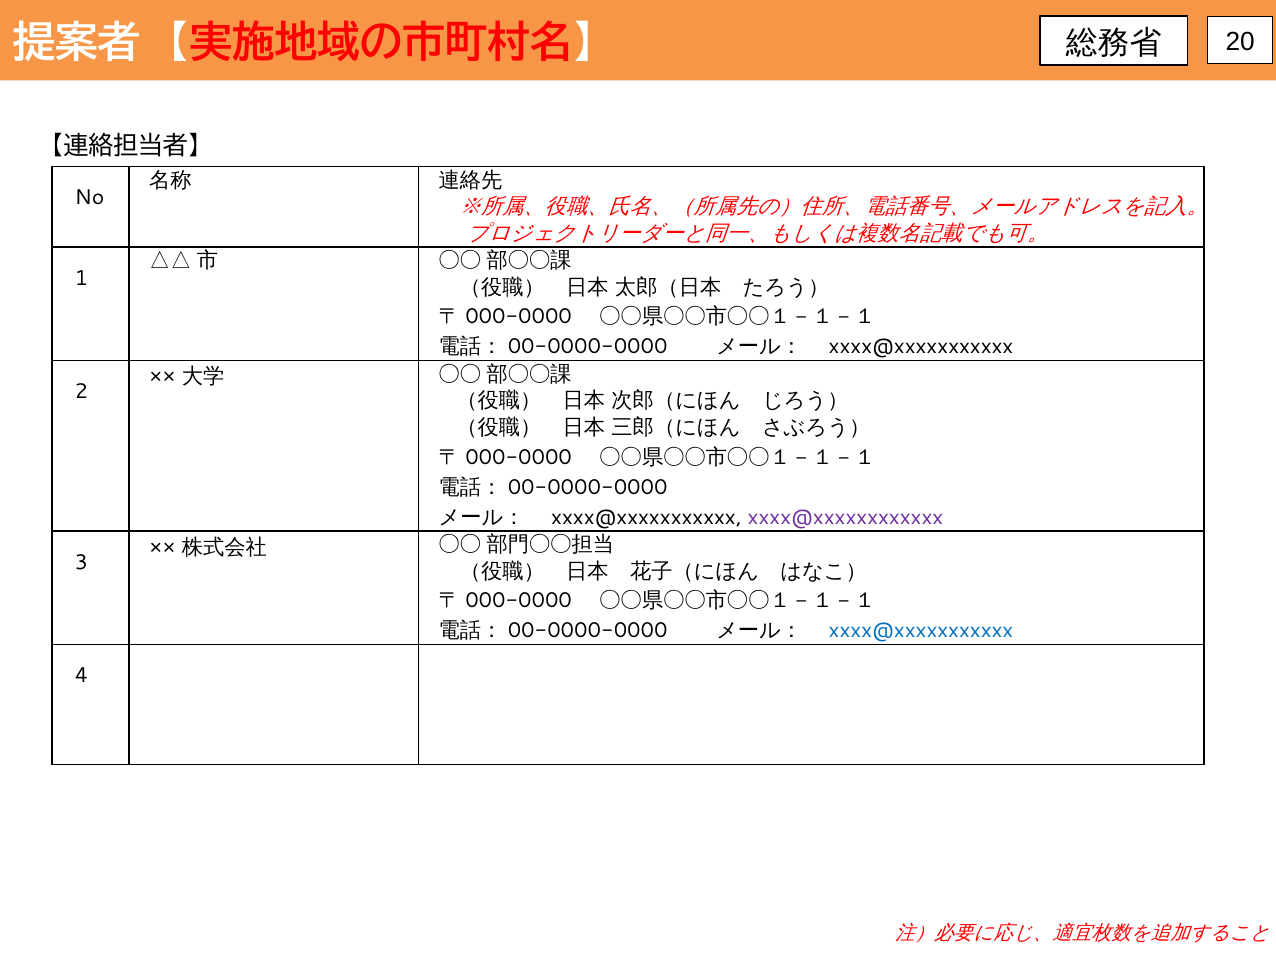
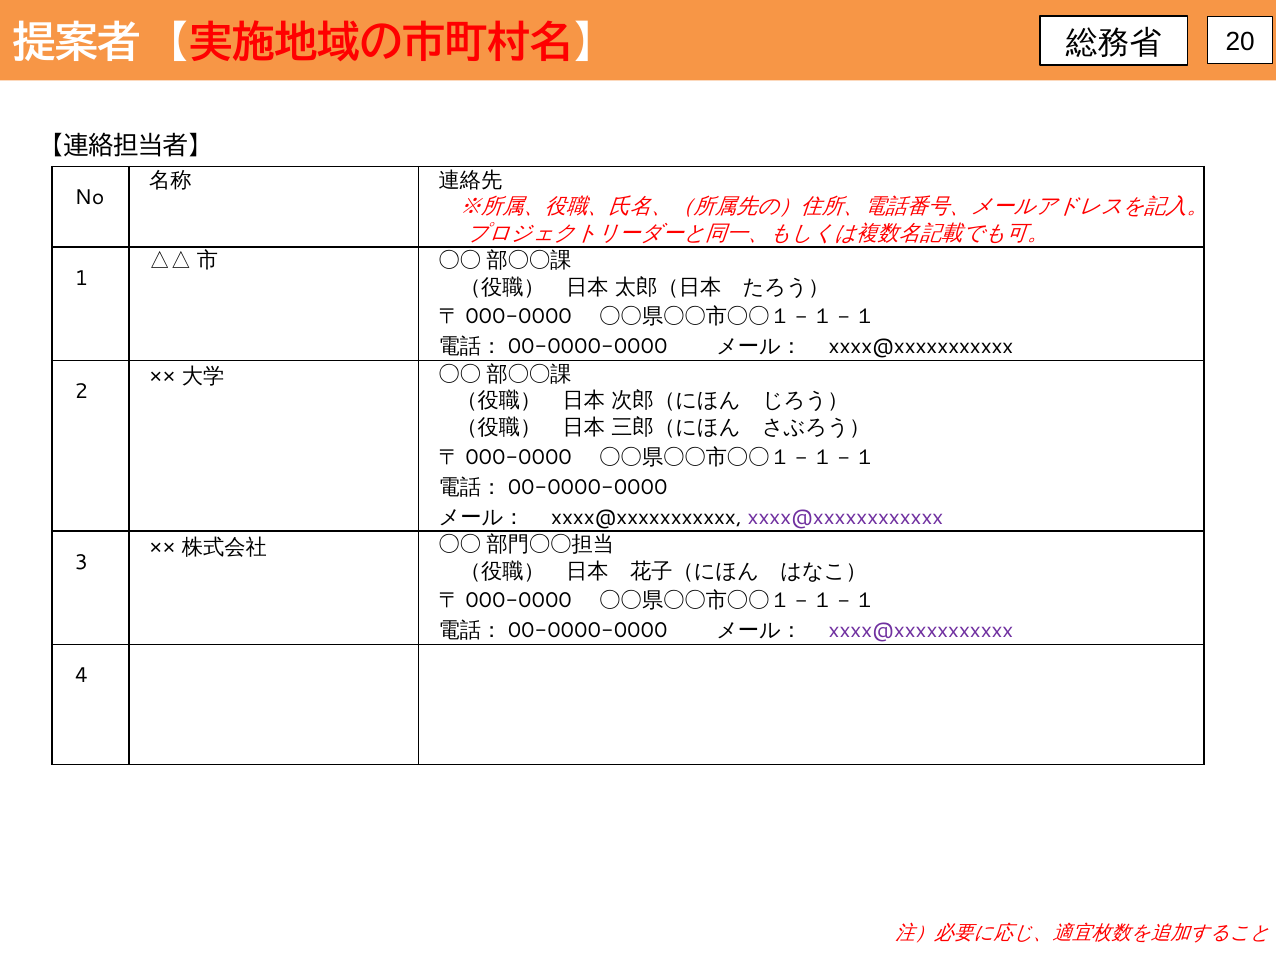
xxxx@xxxxxxxxxxx at (921, 631) colour: blue -> purple
